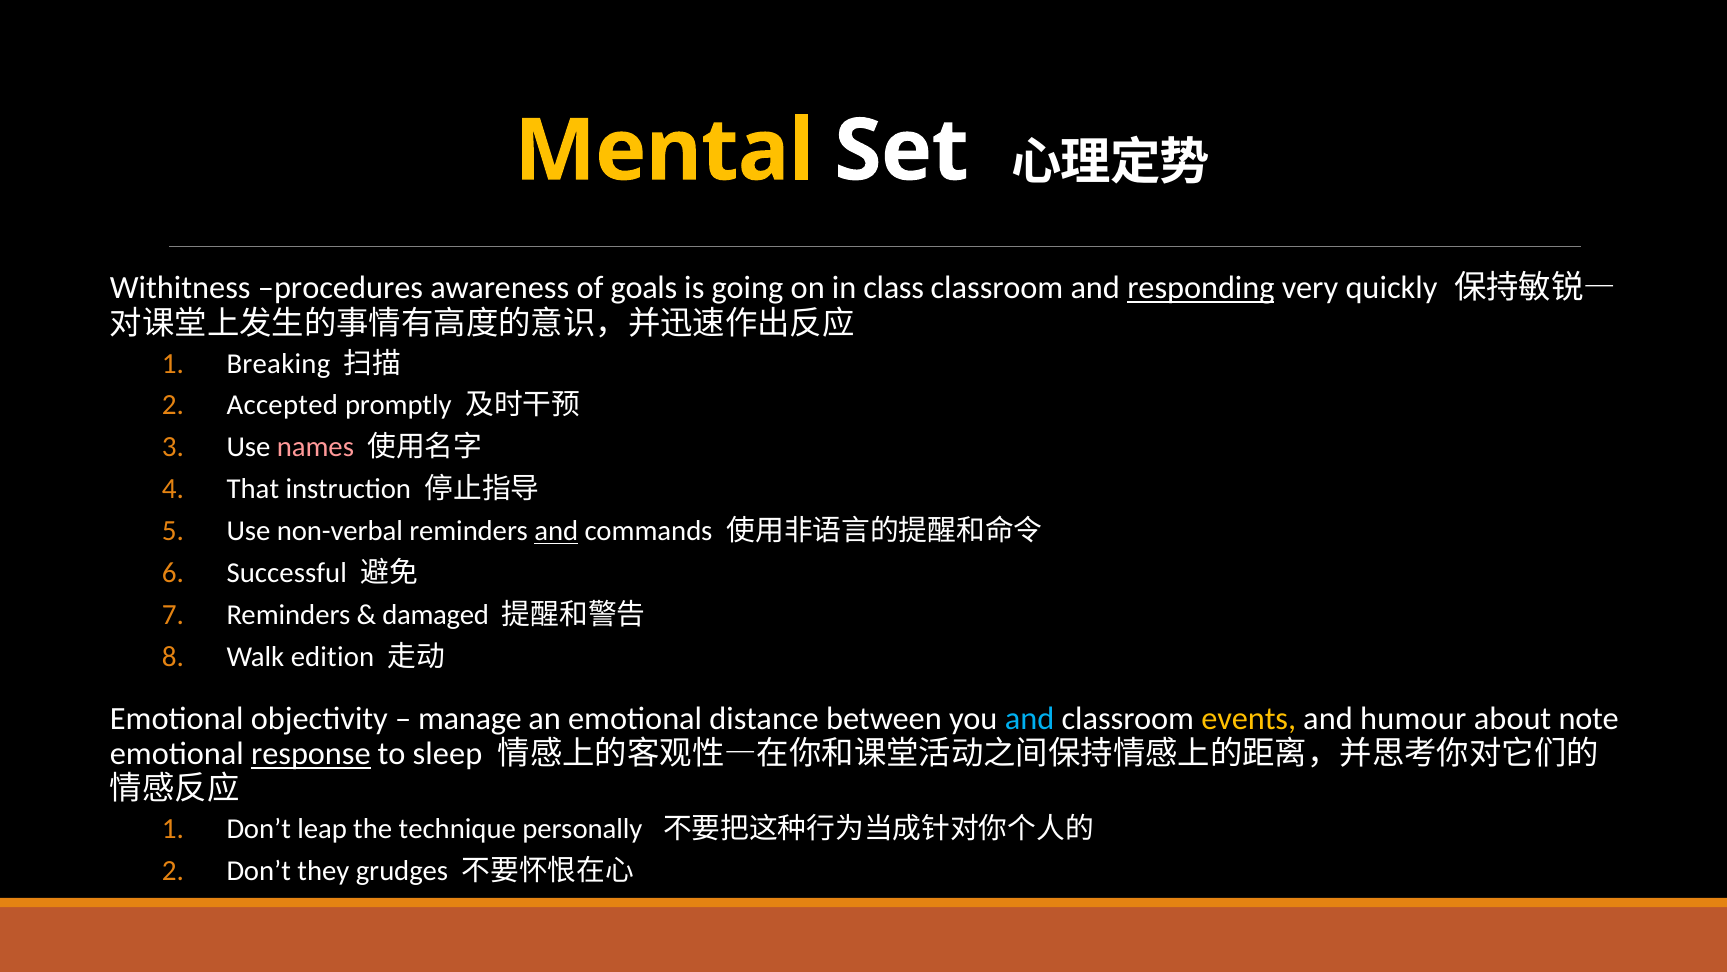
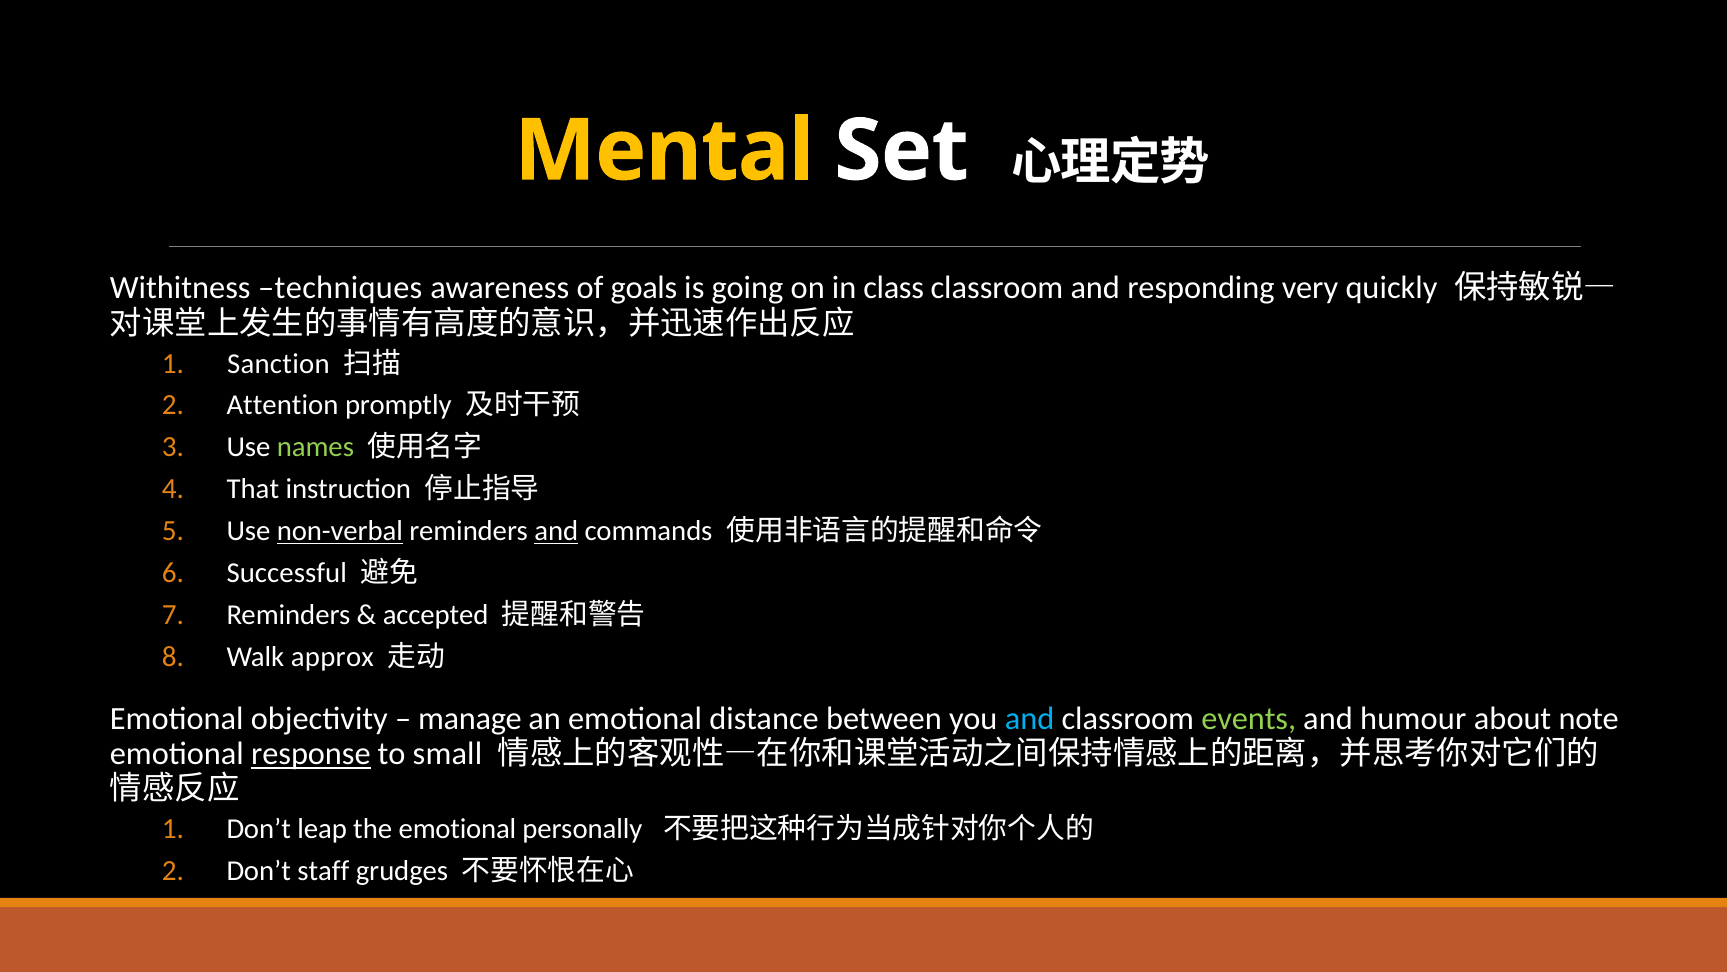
procedures: procedures -> techniques
responding underline: present -> none
Breaking: Breaking -> Sanction
Accepted: Accepted -> Attention
names colour: pink -> light green
non-verbal underline: none -> present
damaged: damaged -> accepted
edition: edition -> approx
events colour: yellow -> light green
sleep: sleep -> small
the technique: technique -> emotional
they: they -> staff
